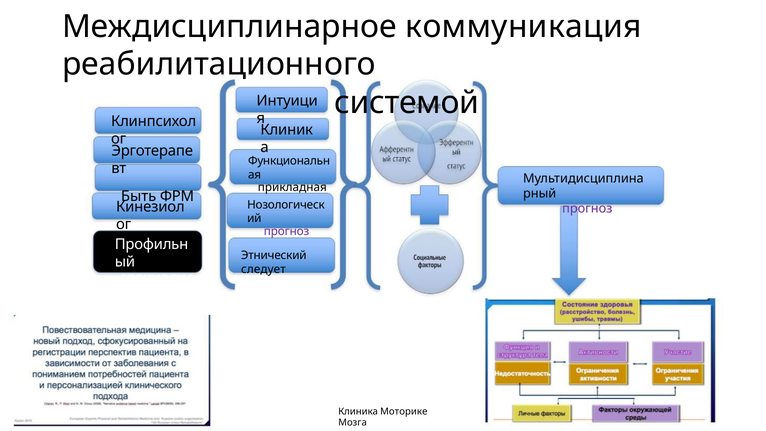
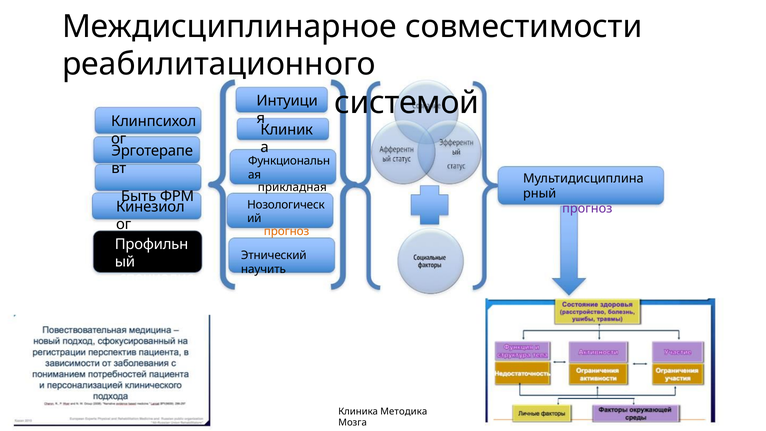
коммуникация: коммуникация -> совместимости
прогноз at (287, 231) colour: purple -> orange
следует: следует -> научить
Моторике: Моторике -> Методика
